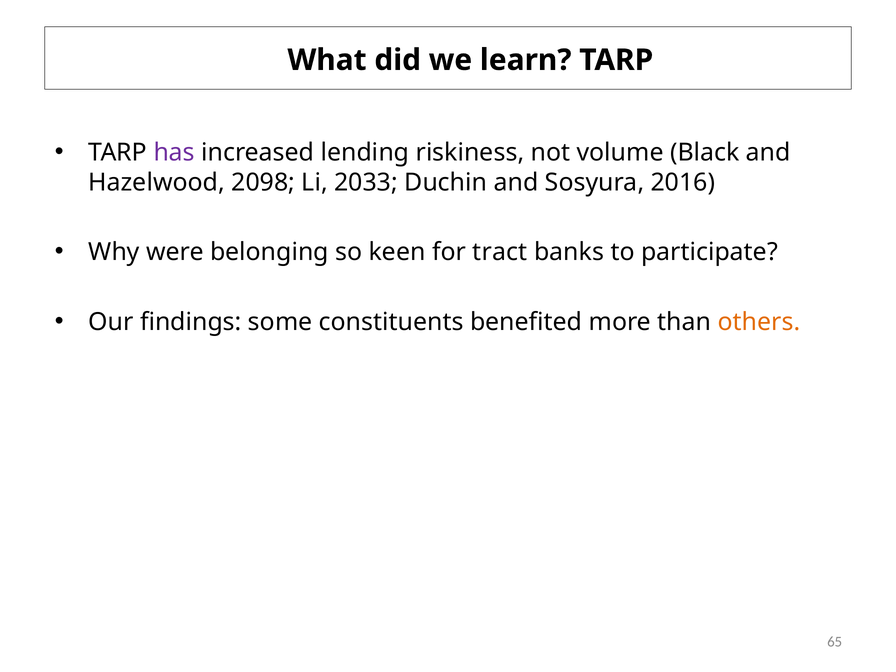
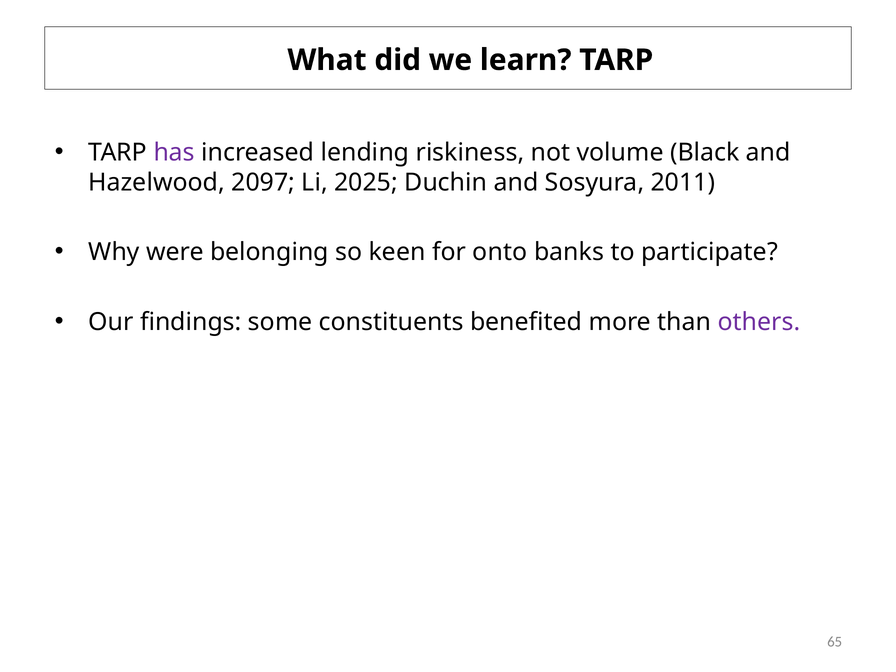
2098: 2098 -> 2097
2033: 2033 -> 2025
2016: 2016 -> 2011
tract: tract -> onto
others colour: orange -> purple
